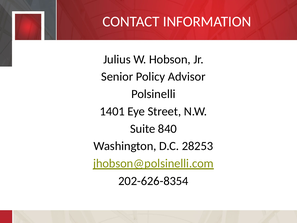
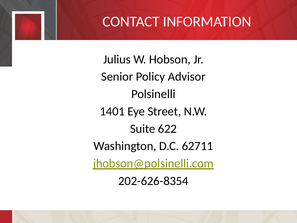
840: 840 -> 622
28253: 28253 -> 62711
